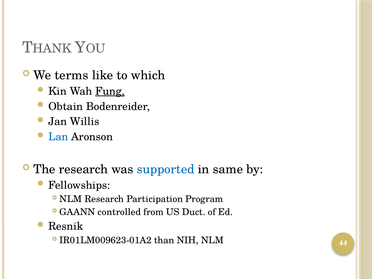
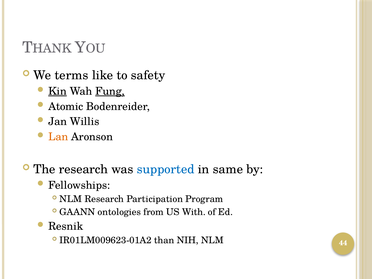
which: which -> safety
Kin underline: none -> present
Obtain: Obtain -> Atomic
Lan colour: blue -> orange
controlled: controlled -> ontologies
Duct: Duct -> With
